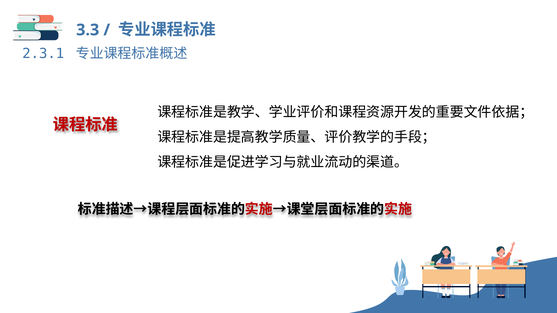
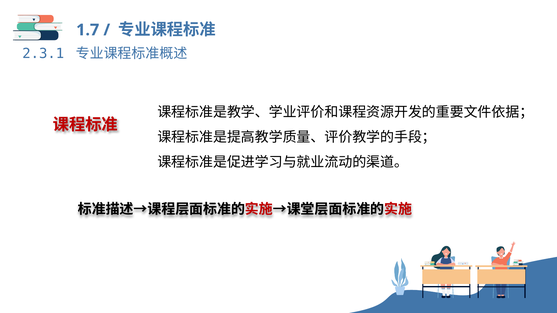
3.3: 3.3 -> 1.7
